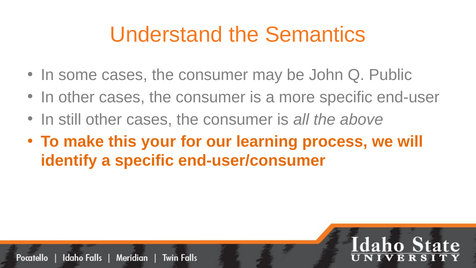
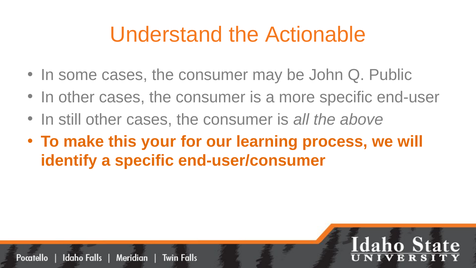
Semantics: Semantics -> Actionable
